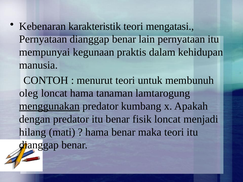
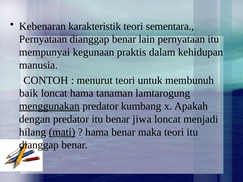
mengatasi: mengatasi -> sementara
oleg: oleg -> baik
fisik: fisik -> jiwa
mati underline: none -> present
